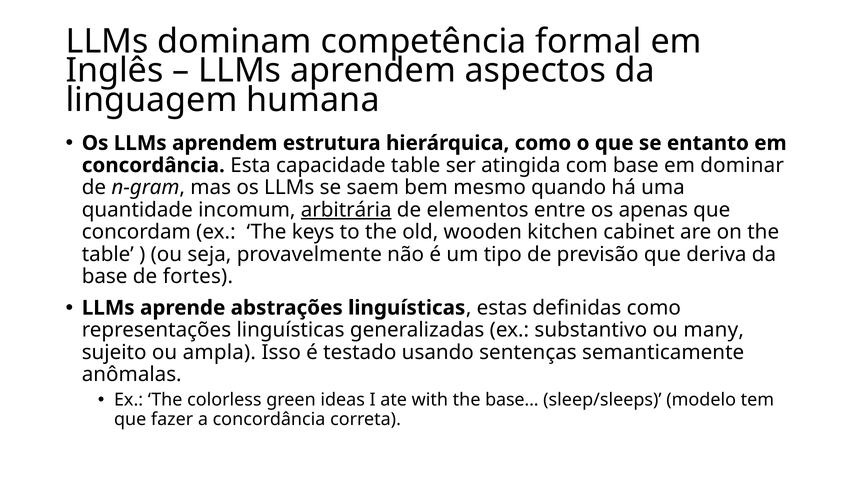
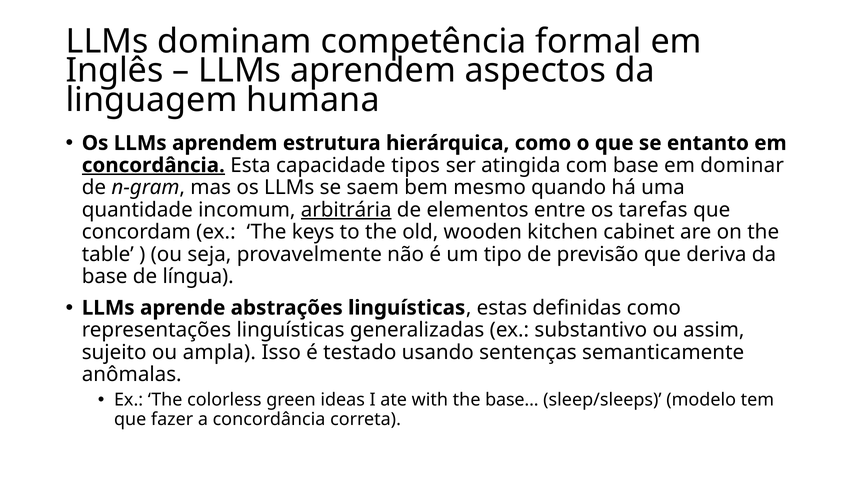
concordância at (153, 165) underline: none -> present
capacidade table: table -> tipos
apenas: apenas -> tarefas
fortes: fortes -> língua
many: many -> assim
